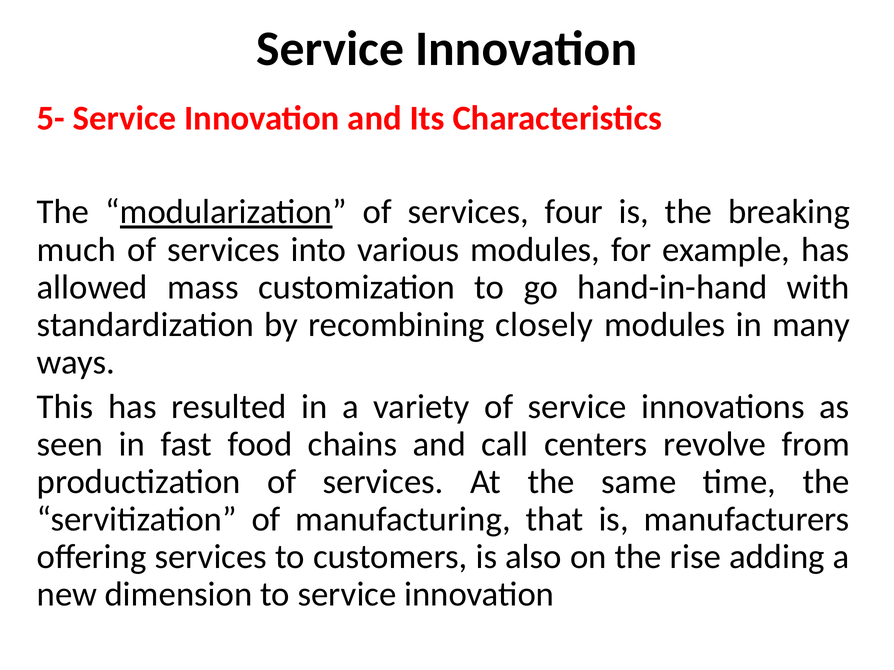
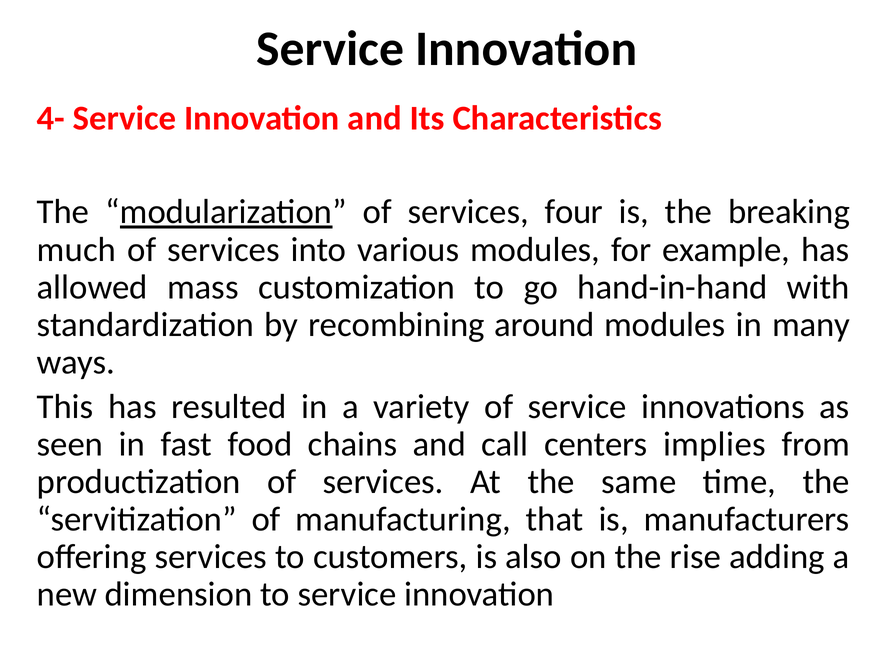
5-: 5- -> 4-
closely: closely -> around
revolve: revolve -> implies
